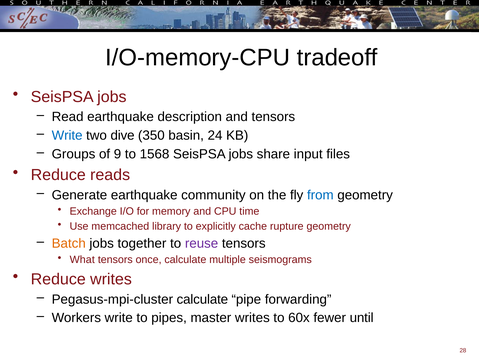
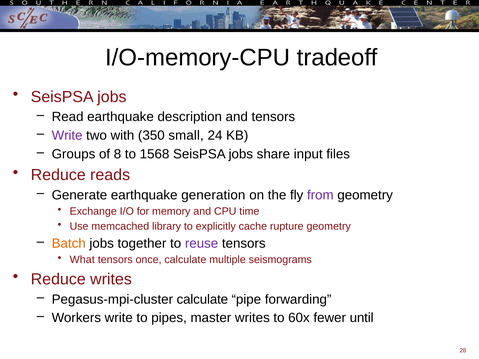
Write at (67, 136) colour: blue -> purple
dive: dive -> with
basin: basin -> small
9: 9 -> 8
community: community -> generation
from colour: blue -> purple
